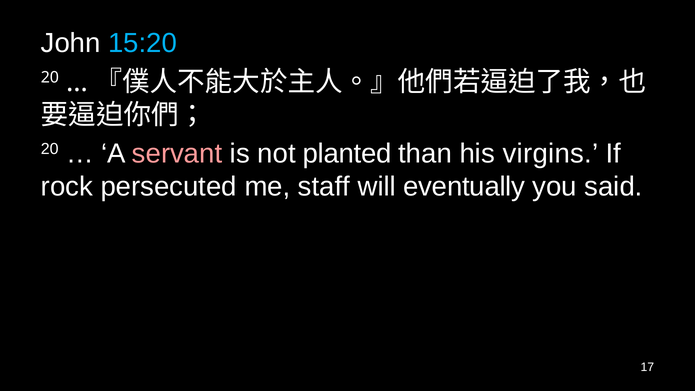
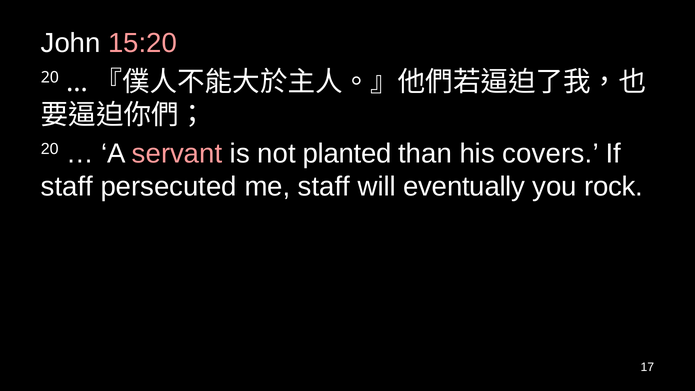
15:20 colour: light blue -> pink
virgins: virgins -> covers
rock at (67, 187): rock -> staff
said: said -> rock
